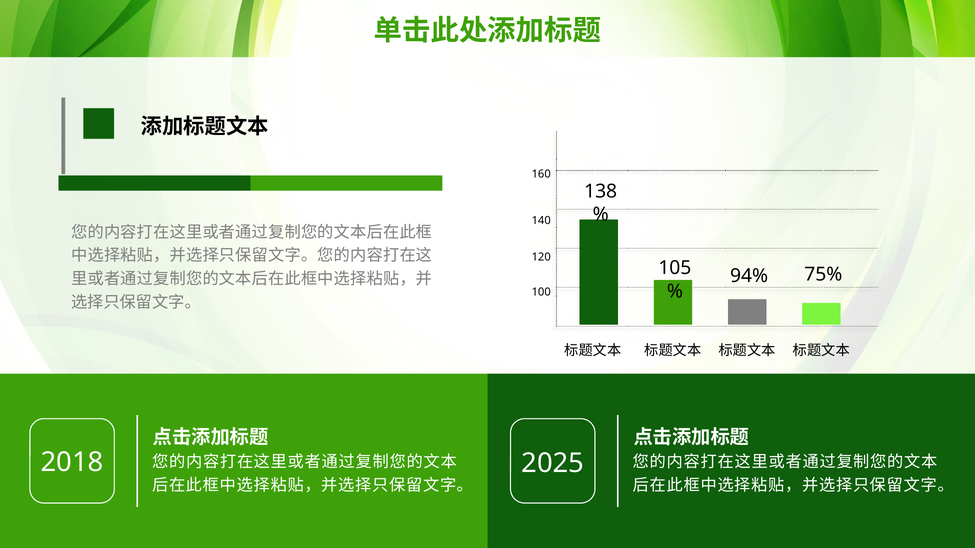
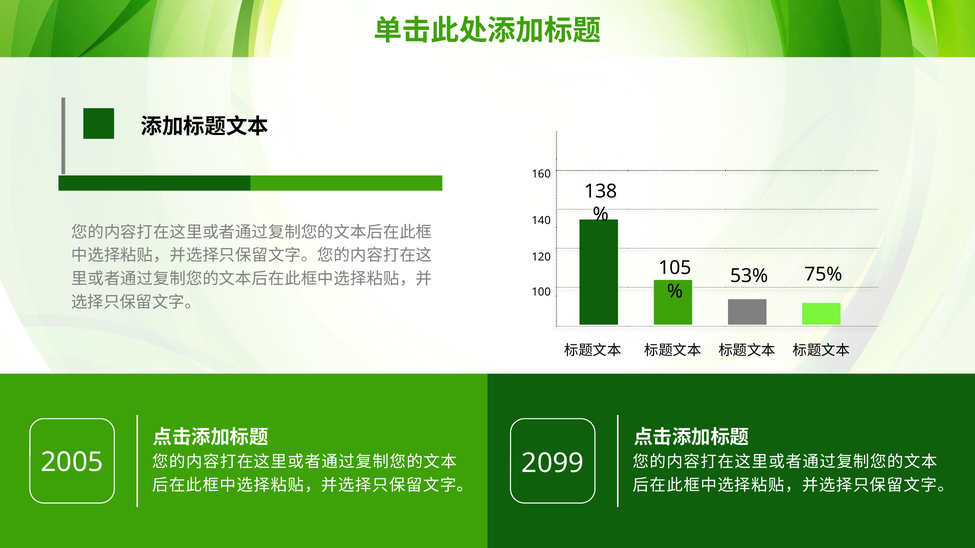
94%: 94% -> 53%
2018: 2018 -> 2005
2025: 2025 -> 2099
